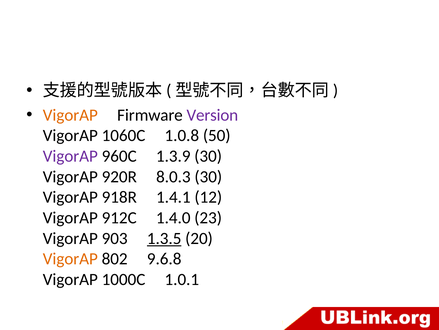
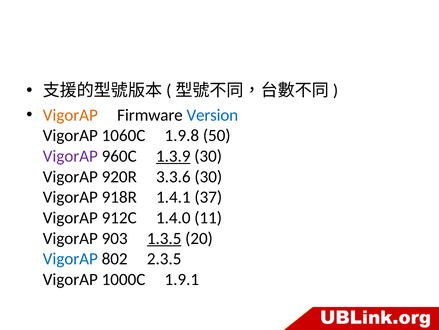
Version colour: purple -> blue
1.0.8: 1.0.8 -> 1.9.8
1.3.9 underline: none -> present
8.0.3: 8.0.3 -> 3.3.6
12: 12 -> 37
23: 23 -> 11
VigorAP at (70, 258) colour: orange -> blue
9.6.8: 9.6.8 -> 2.3.5
1.0.1: 1.0.1 -> 1.9.1
